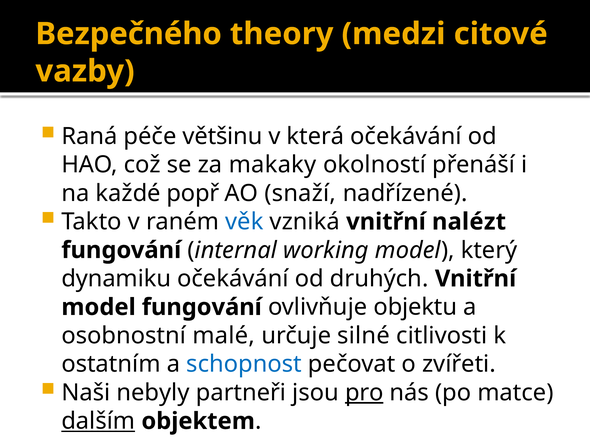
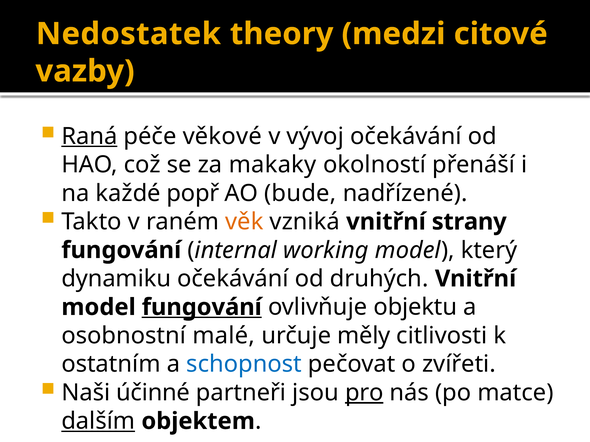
Bezpečného: Bezpečného -> Nedostatek
Raná underline: none -> present
většinu: většinu -> věkové
která: která -> vývoj
snaží: snaží -> bude
věk colour: blue -> orange
nalézt: nalézt -> strany
fungování at (202, 308) underline: none -> present
silné: silné -> měly
nebyly: nebyly -> účinné
